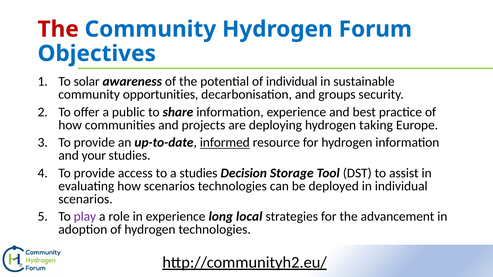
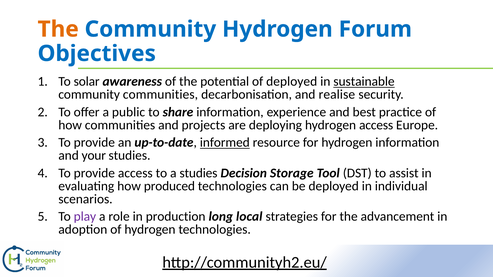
The at (58, 29) colour: red -> orange
of individual: individual -> deployed
sustainable underline: none -> present
community opportunities: opportunities -> communities
groups: groups -> realise
hydrogen taking: taking -> access
how scenarios: scenarios -> produced
in experience: experience -> production
